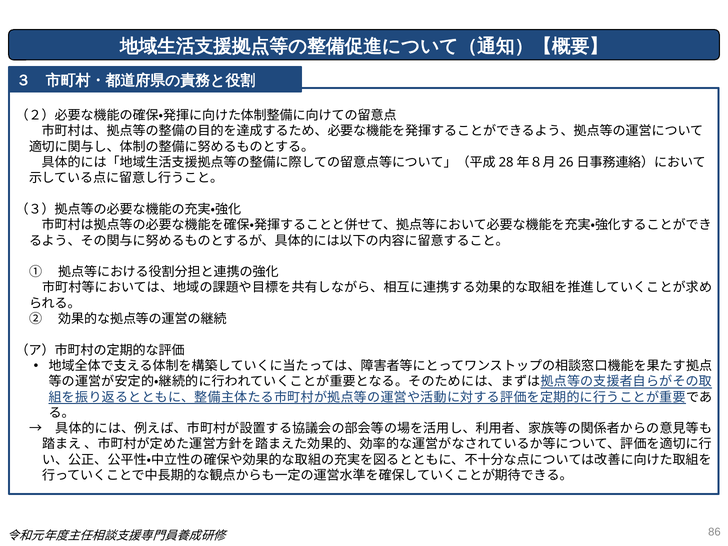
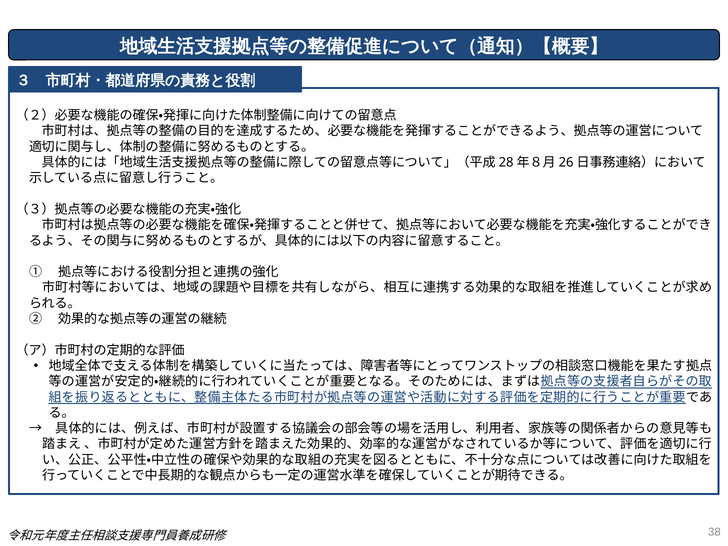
86: 86 -> 38
